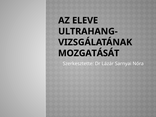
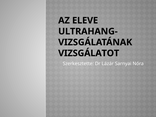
MOZGATÁSÁT: MOZGATÁSÁT -> VIZSGÁLATOT
